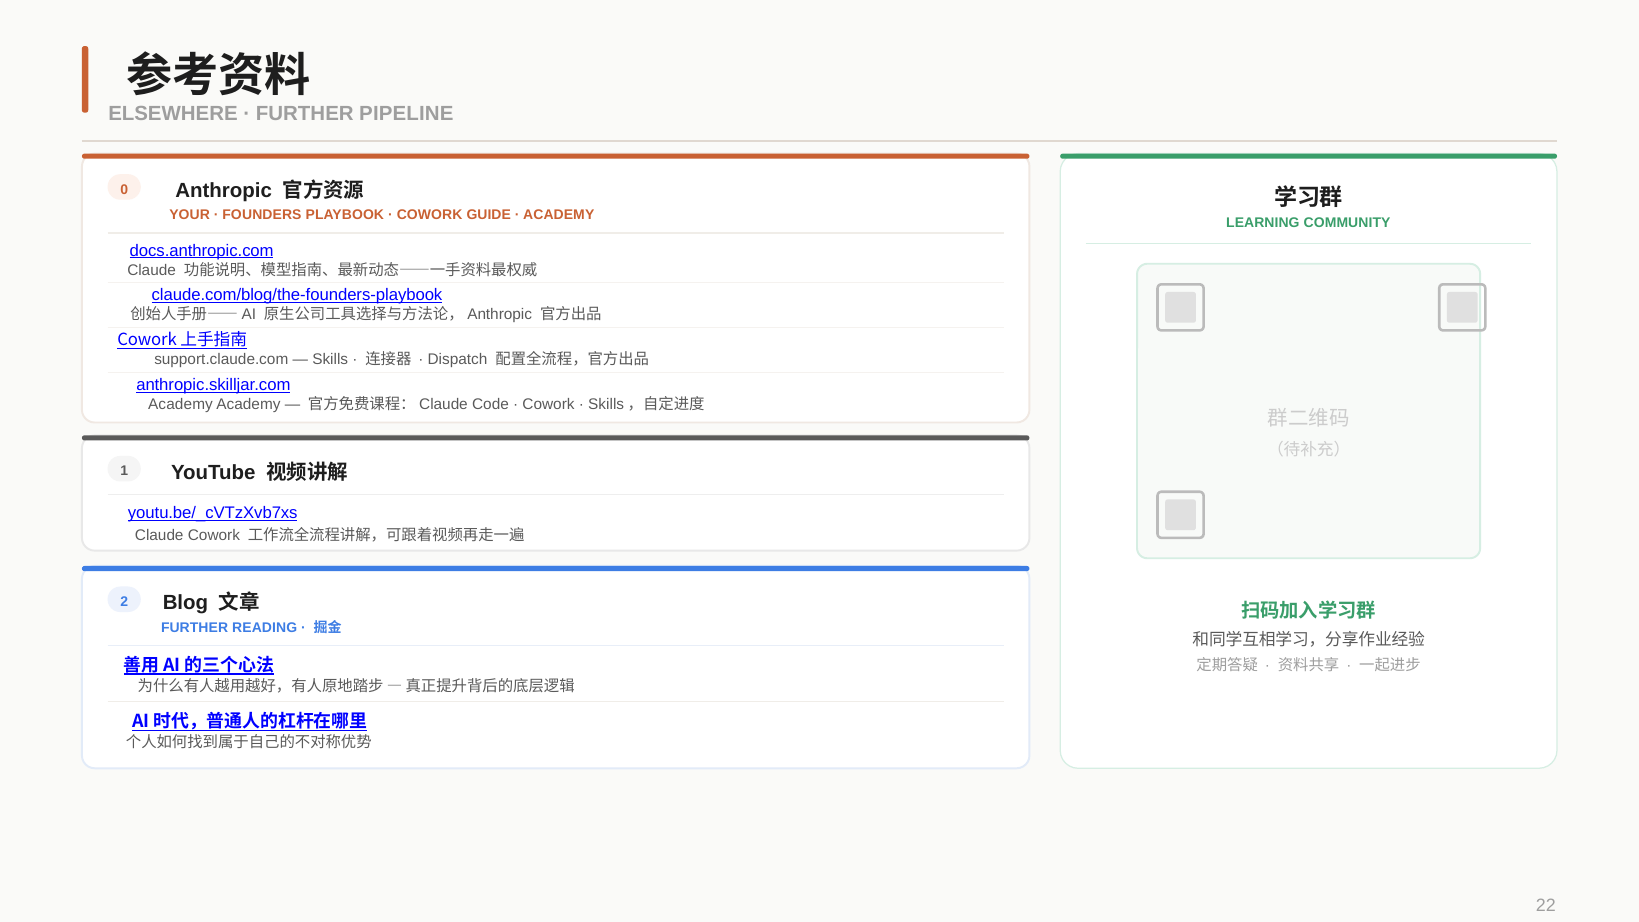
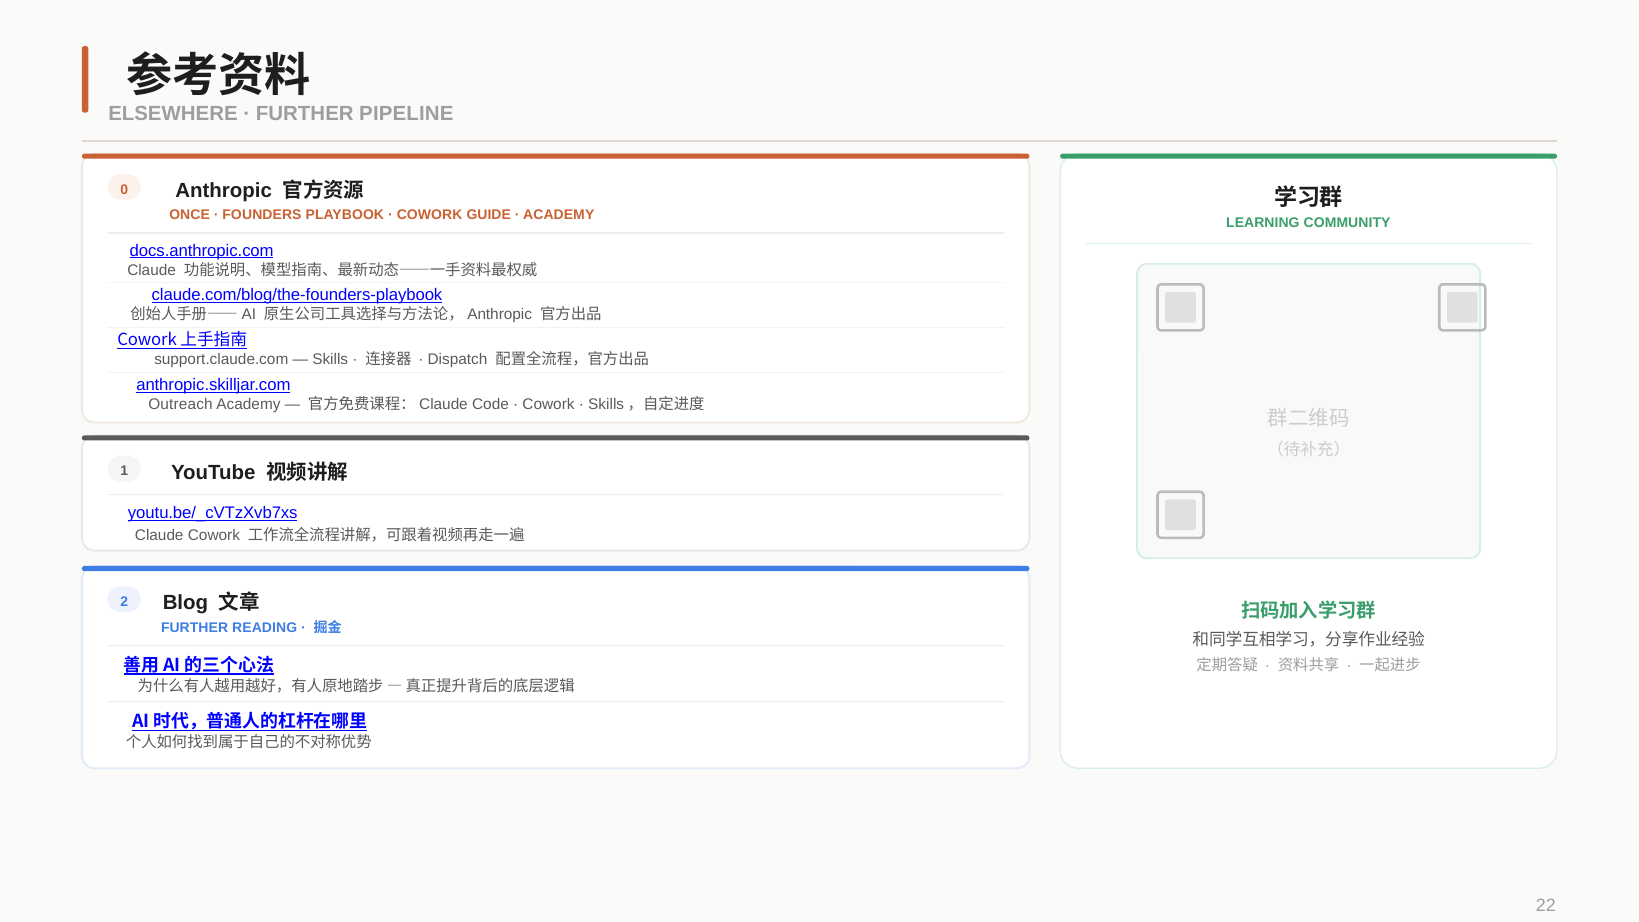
YOUR: YOUR -> ONCE
Academy at (181, 404): Academy -> Outreach
